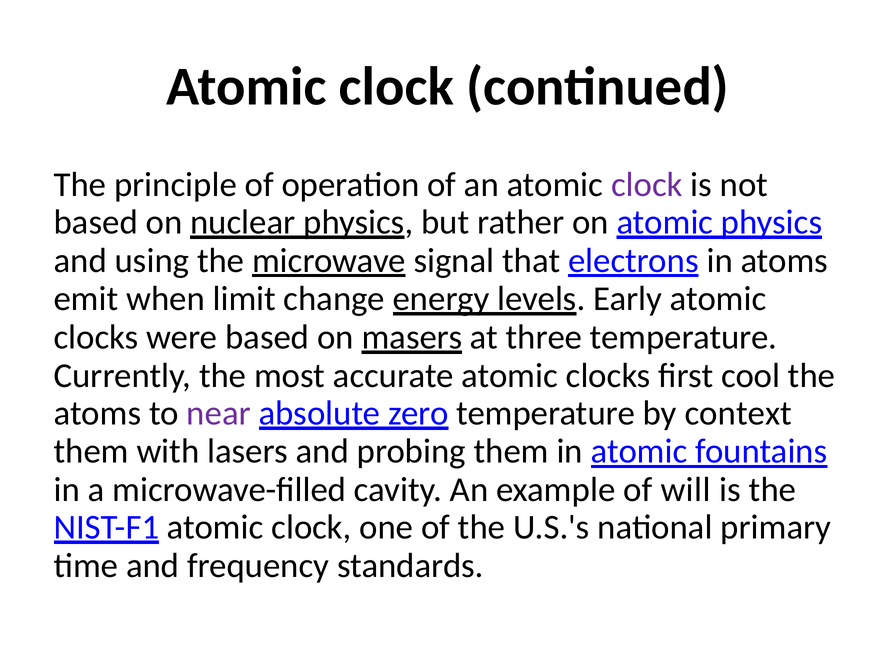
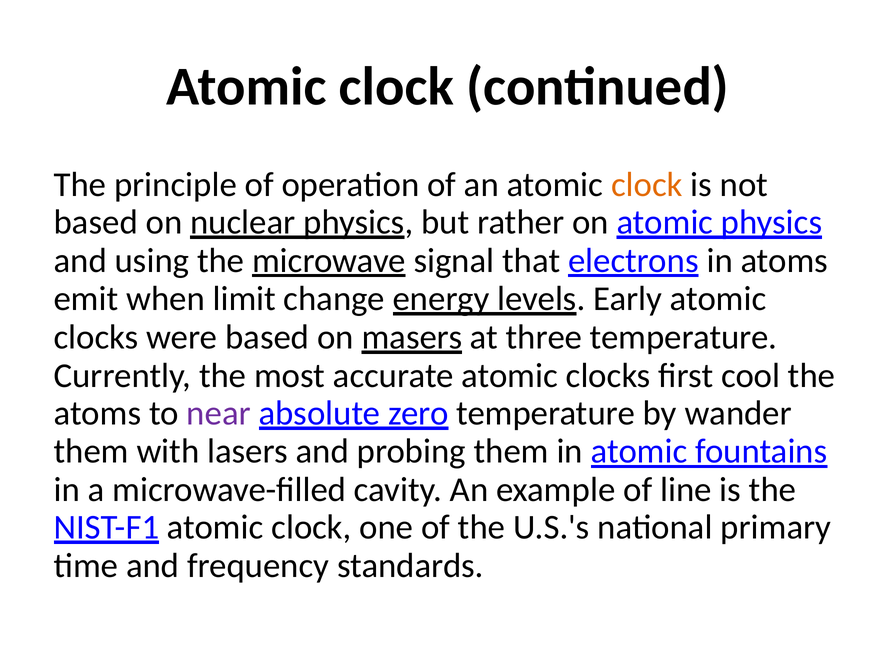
clock at (647, 185) colour: purple -> orange
context: context -> wander
will: will -> line
